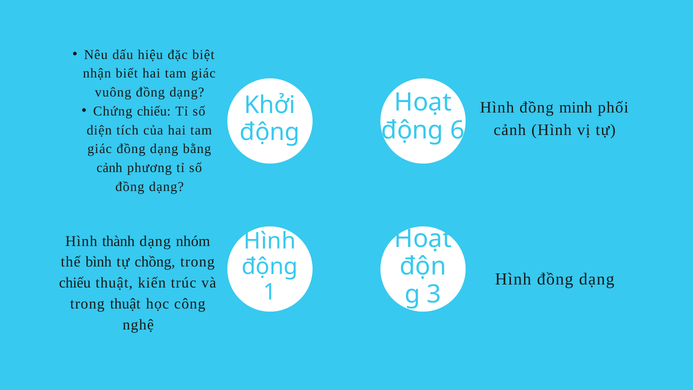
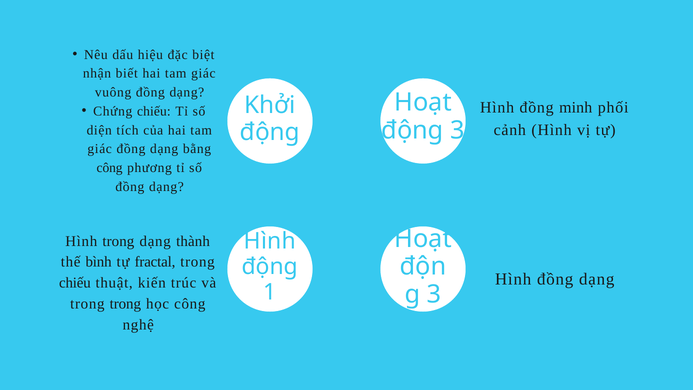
động 6: 6 -> 3
cảnh at (109, 168): cảnh -> công
Hình thành: thành -> trong
nhóm: nhóm -> thành
chồng: chồng -> fractal
trong thuật: thuật -> trong
